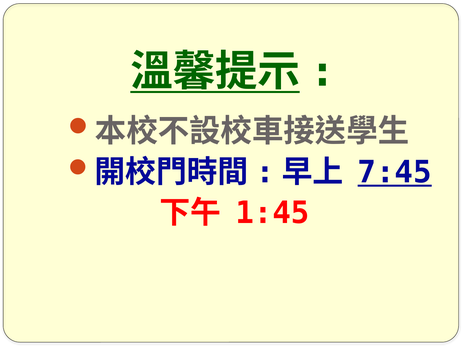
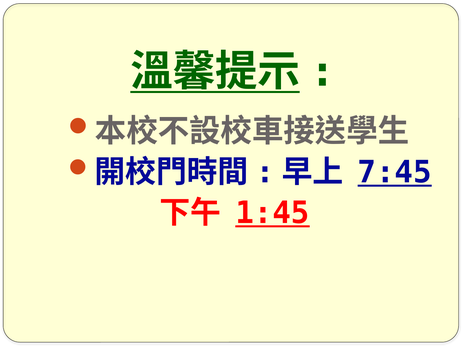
1:45 underline: none -> present
